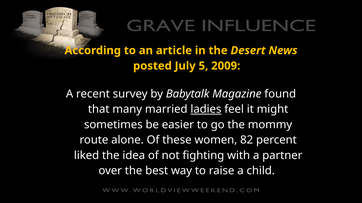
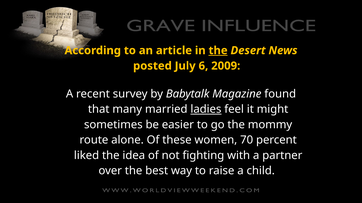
the at (218, 51) underline: none -> present
5: 5 -> 6
82: 82 -> 70
